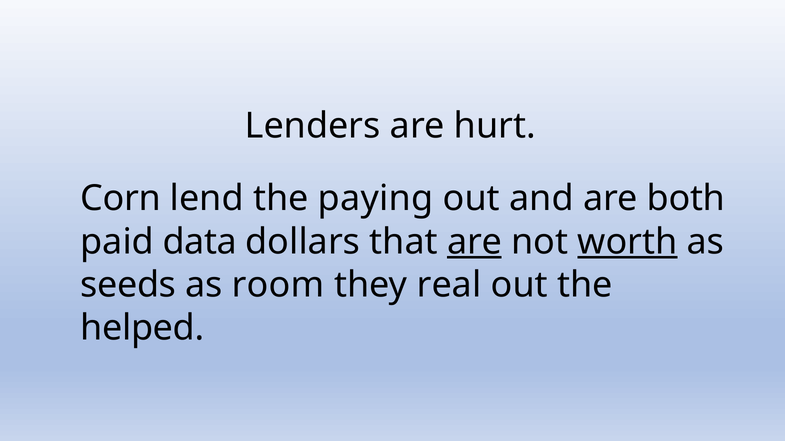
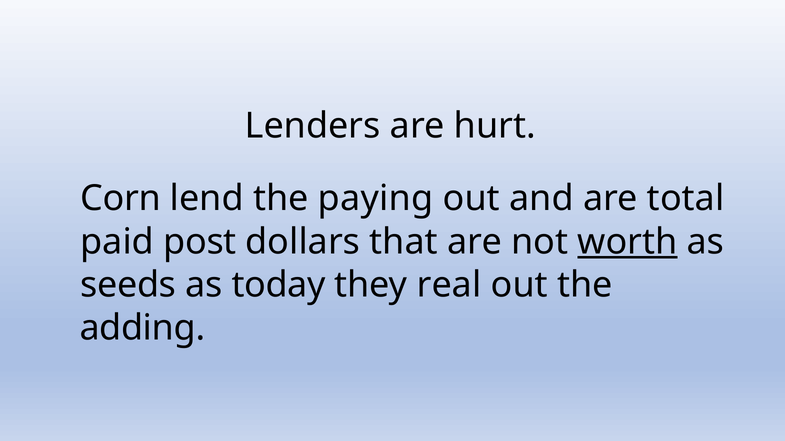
both: both -> total
data: data -> post
are at (475, 242) underline: present -> none
room: room -> today
helped: helped -> adding
